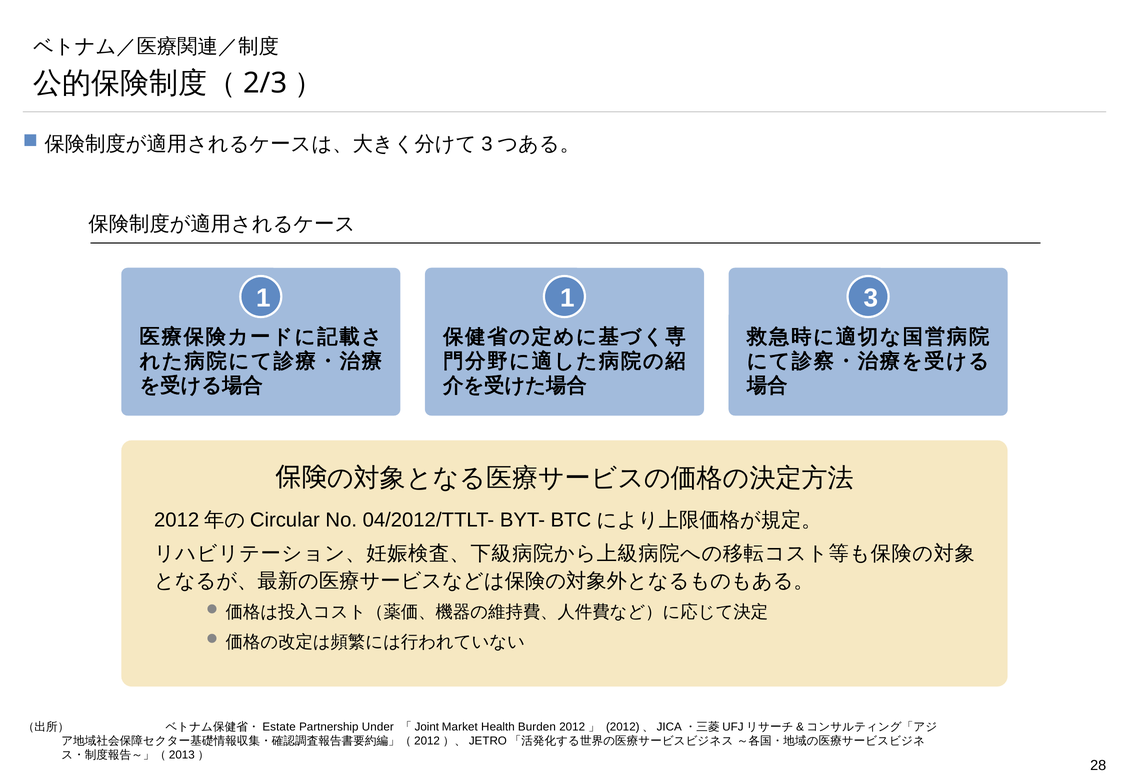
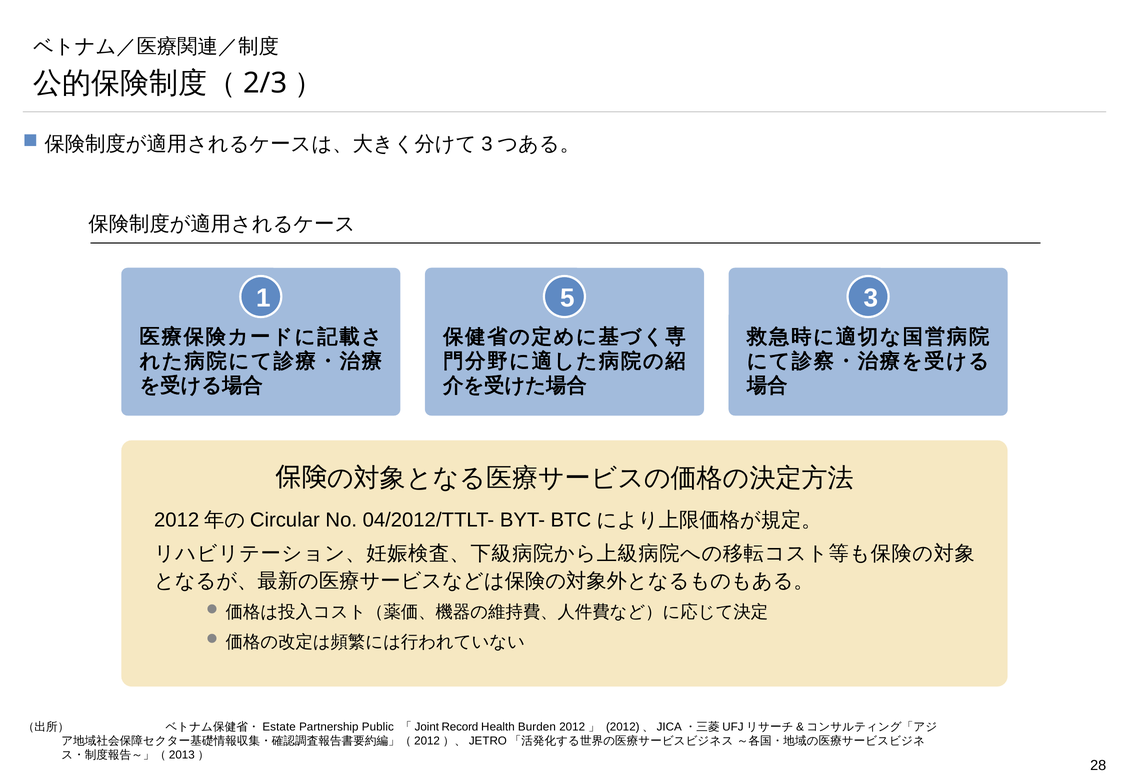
1 1: 1 -> 5
Under: Under -> Public
Market: Market -> Record
